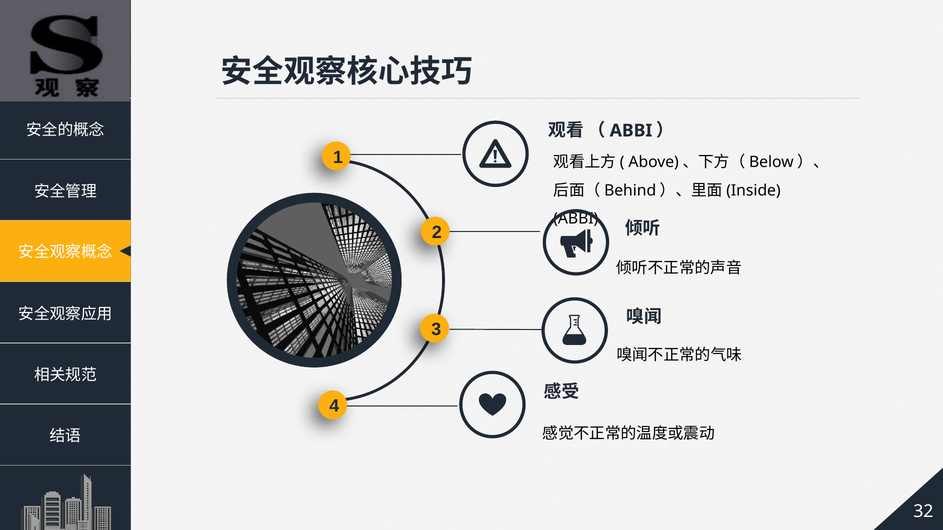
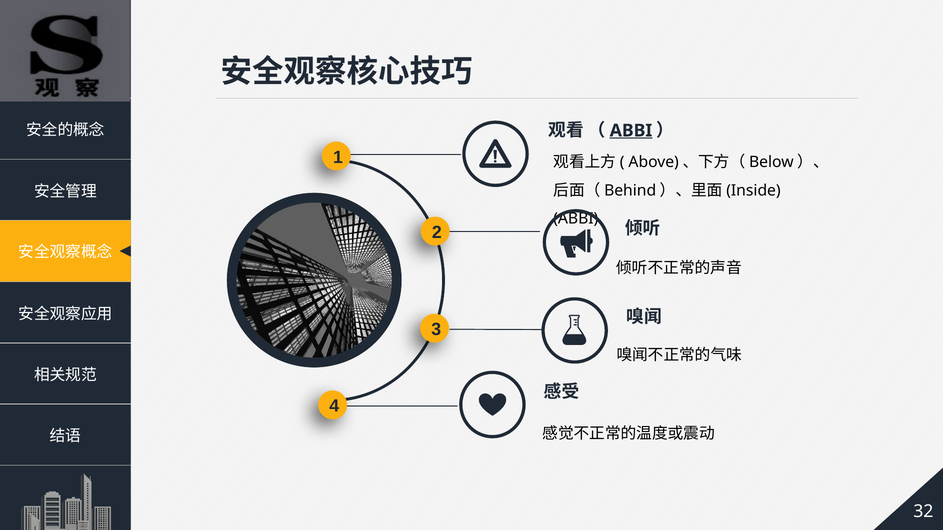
ABBI at (631, 131) underline: none -> present
